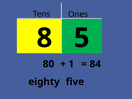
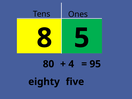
1: 1 -> 4
84: 84 -> 95
